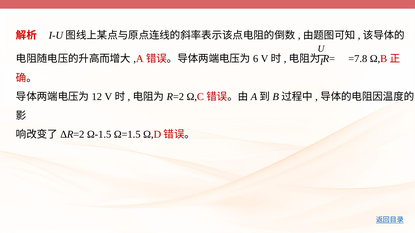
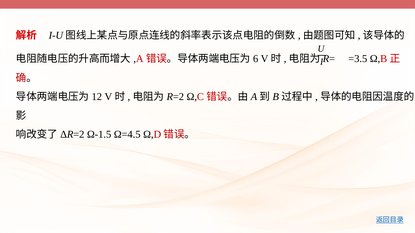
=7.8: =7.8 -> =3.5
Ω=1.5: Ω=1.5 -> Ω=4.5
